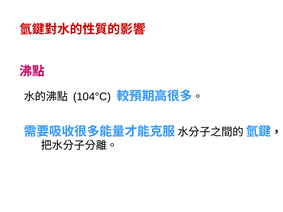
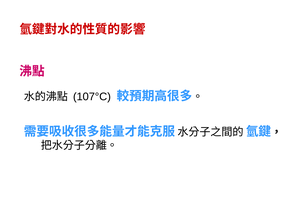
104°C: 104°C -> 107°C
